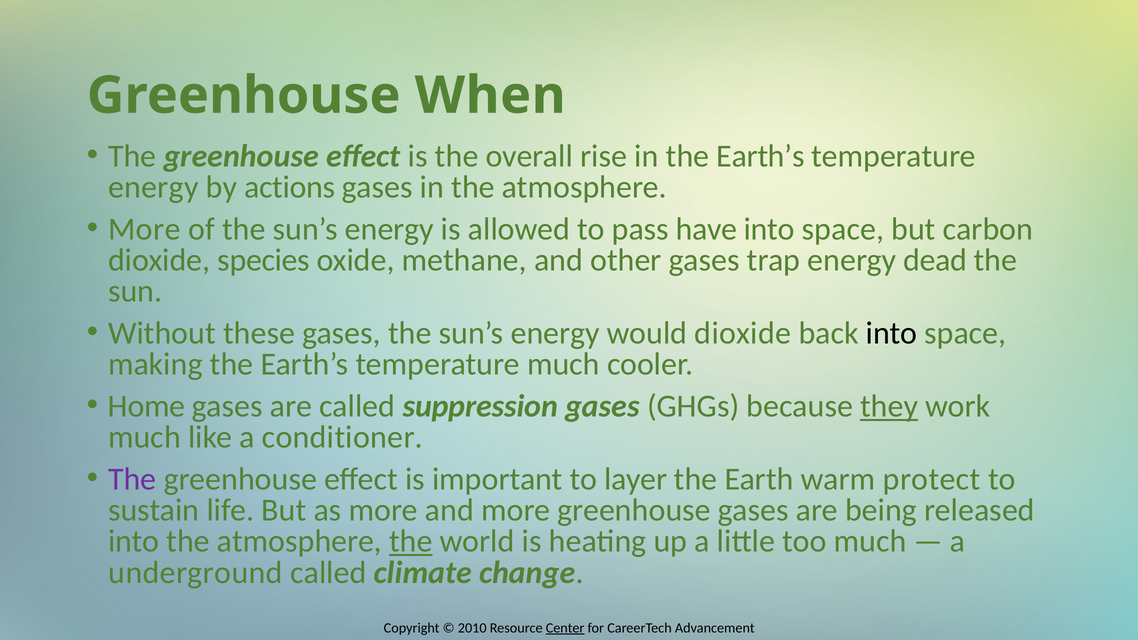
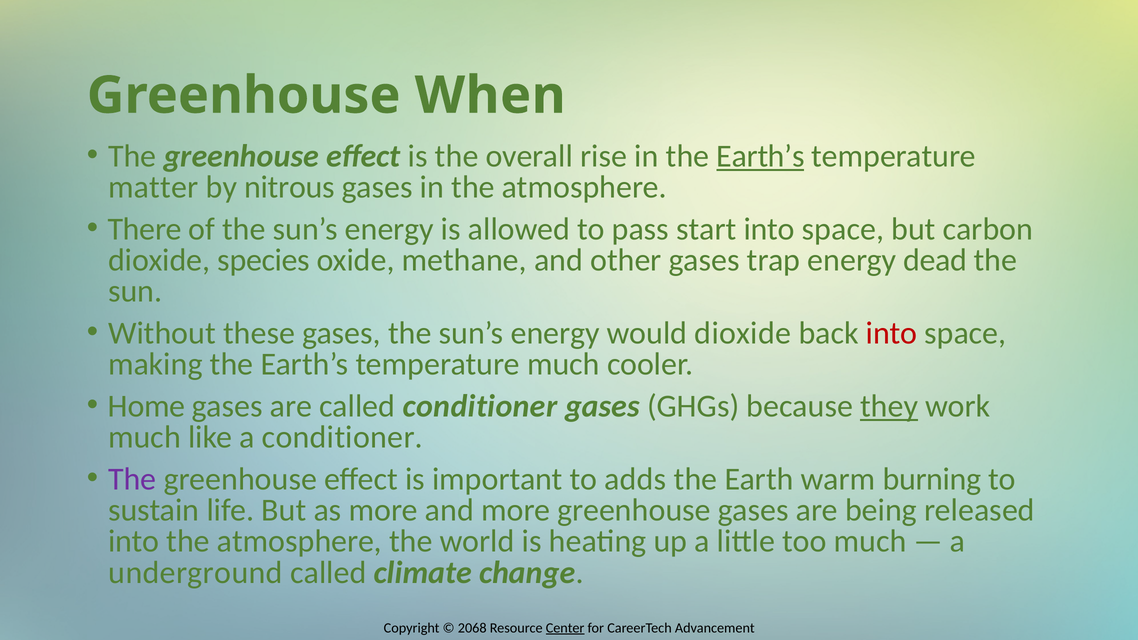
Earth’s at (760, 156) underline: none -> present
energy at (153, 187): energy -> matter
actions: actions -> nitrous
More at (144, 229): More -> There
have: have -> start
into at (892, 333) colour: black -> red
called suppression: suppression -> conditioner
layer: layer -> adds
protect: protect -> burning
the at (411, 541) underline: present -> none
2010: 2010 -> 2068
